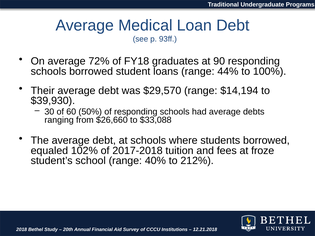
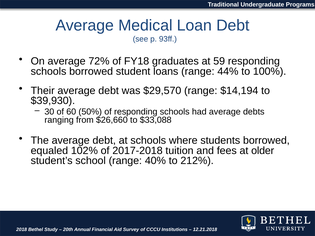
90: 90 -> 59
froze: froze -> older
